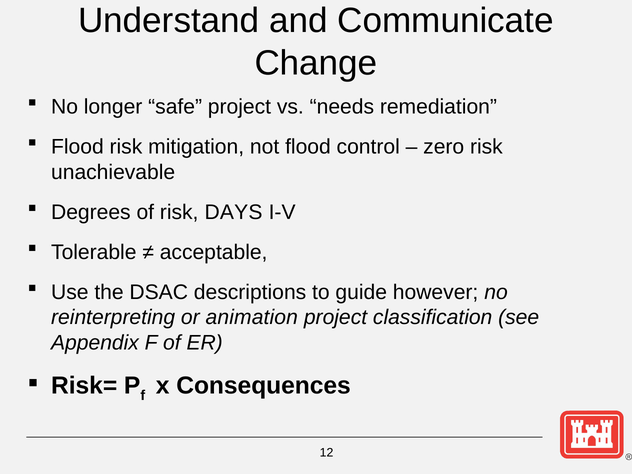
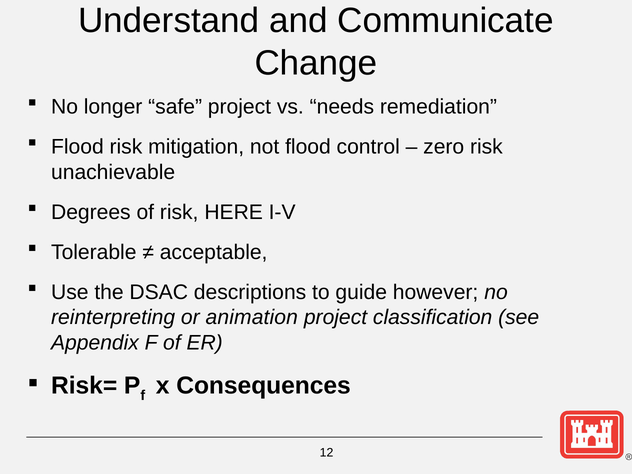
DAYS: DAYS -> HERE
